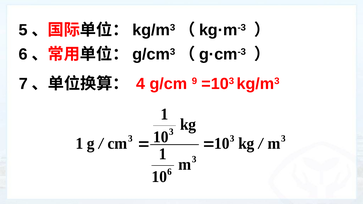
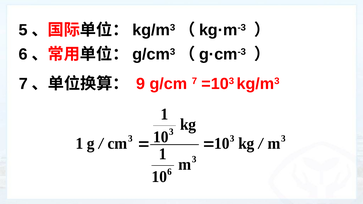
4: 4 -> 9
g/cm 9: 9 -> 7
